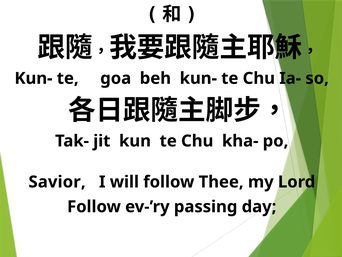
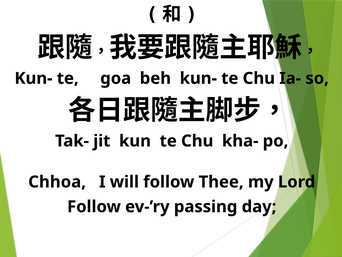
Savior: Savior -> Chhoa
